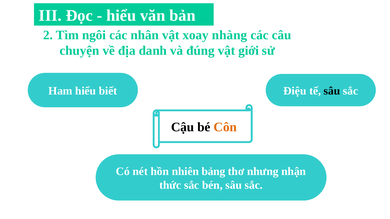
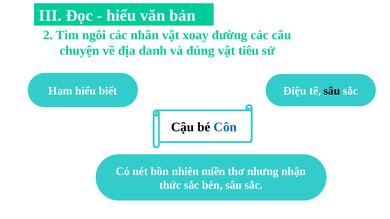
nhàng: nhàng -> đường
giới: giới -> tiêu
Côn colour: orange -> blue
bảng: bảng -> miền
